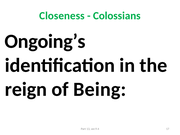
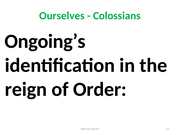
Closeness: Closeness -> Ourselves
Being: Being -> Order
